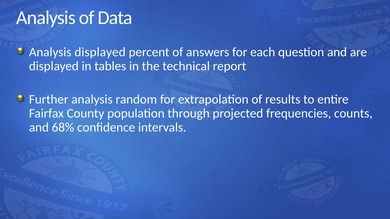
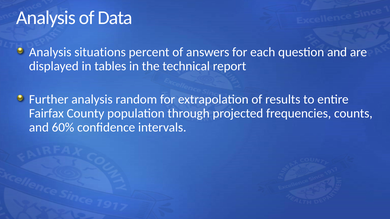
Analysis displayed: displayed -> situations
68%: 68% -> 60%
